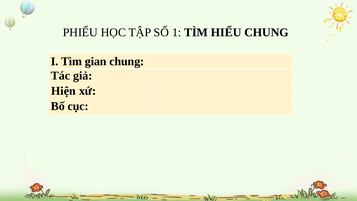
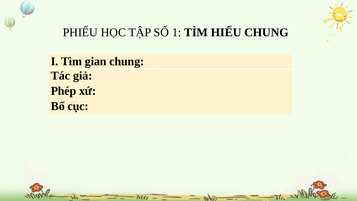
Hiện: Hiện -> Phép
